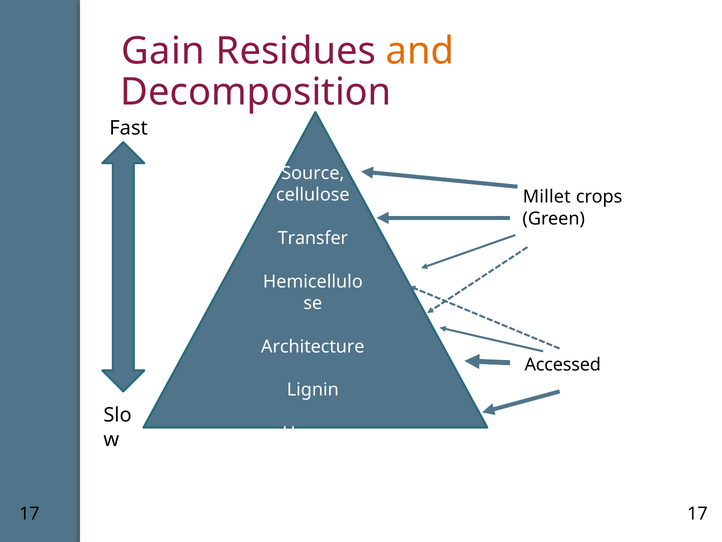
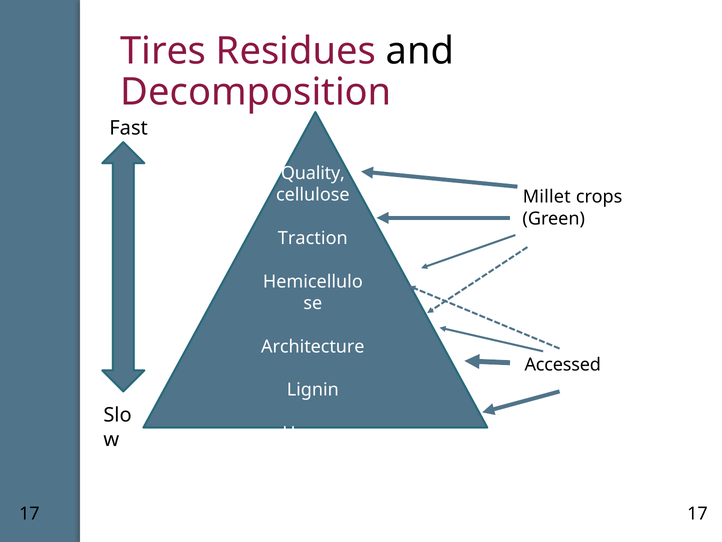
Gain: Gain -> Tires
and colour: orange -> black
Source: Source -> Quality
Transfer: Transfer -> Traction
